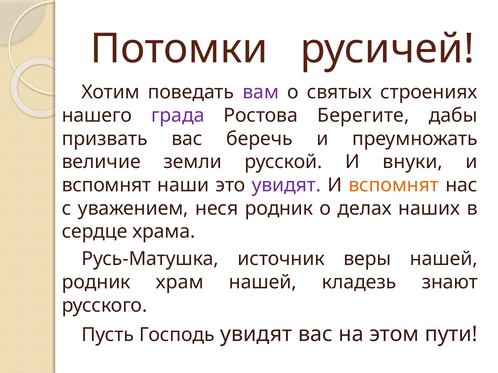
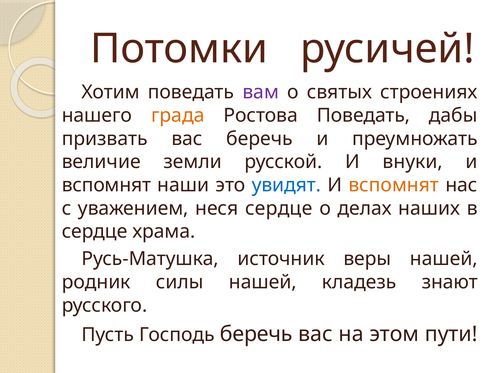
града colour: purple -> orange
Ростова Берегите: Берегите -> Поведать
увидят at (286, 185) colour: purple -> blue
неся родник: родник -> сердце
храм: храм -> силы
Господь увидят: увидят -> беречь
